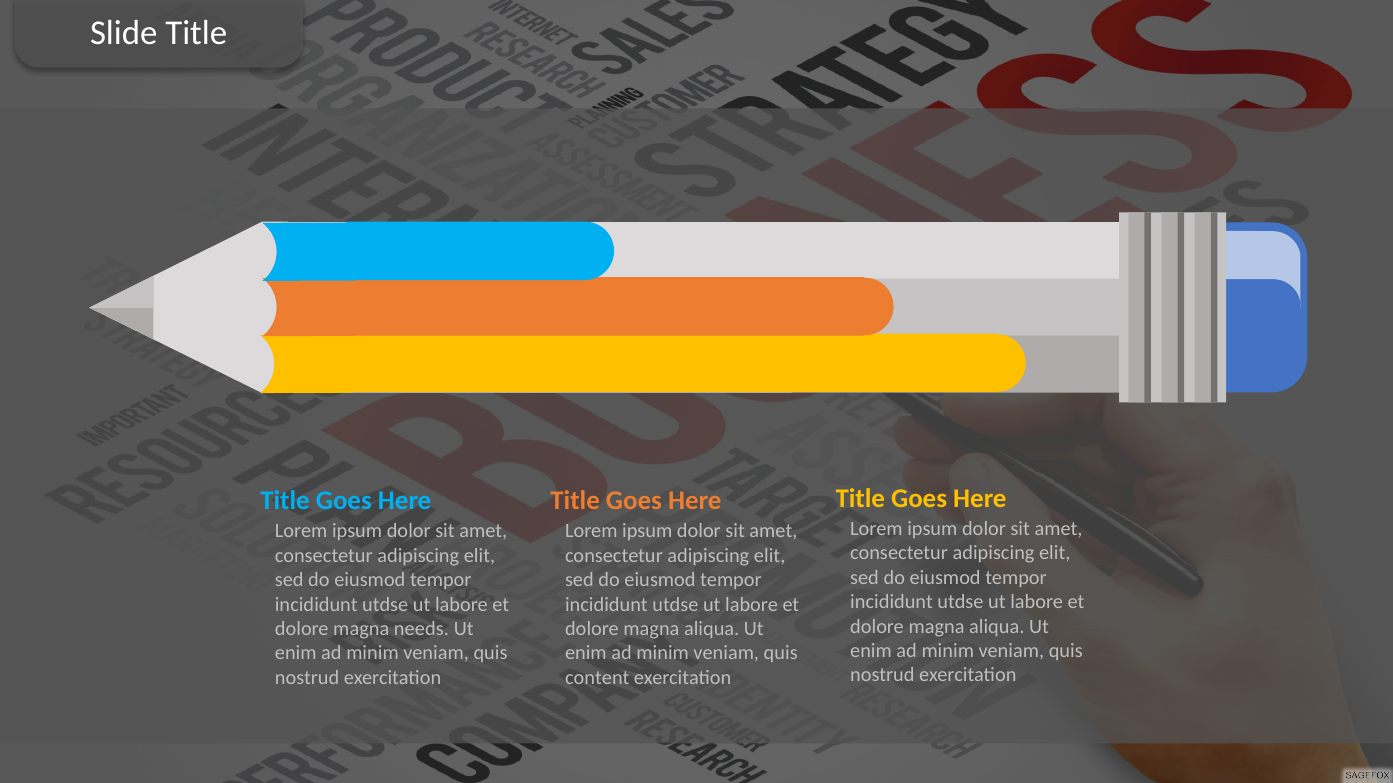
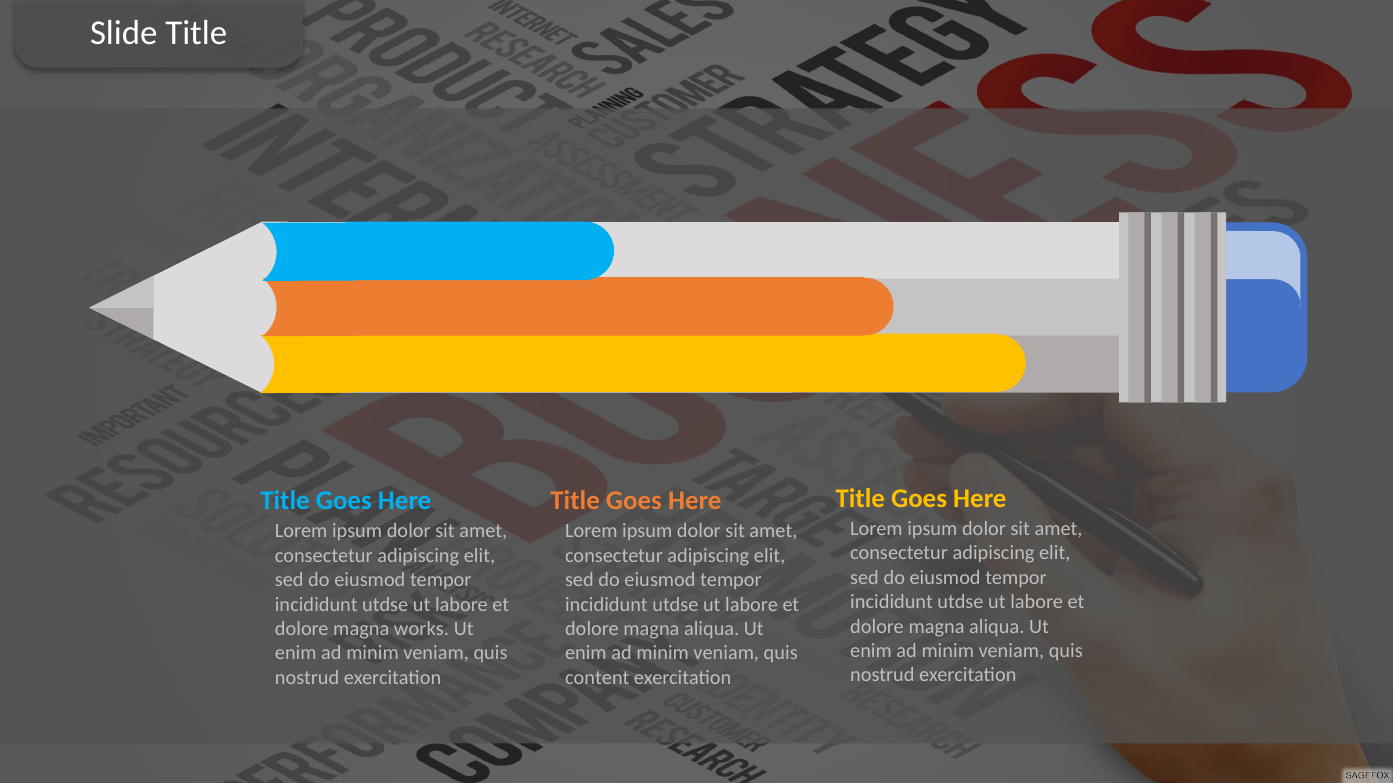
needs: needs -> works
